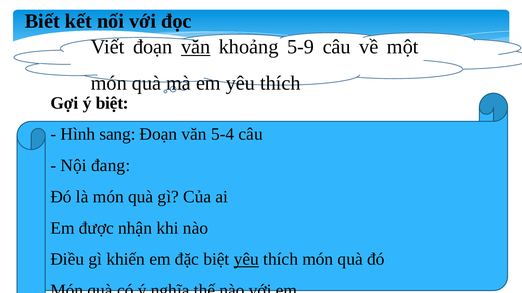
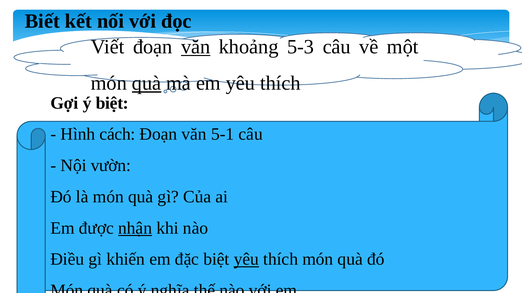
5-9: 5-9 -> 5-3
quà at (147, 83) underline: none -> present
sang: sang -> cách
5-4: 5-4 -> 5-1
đang: đang -> vườn
nhận underline: none -> present
